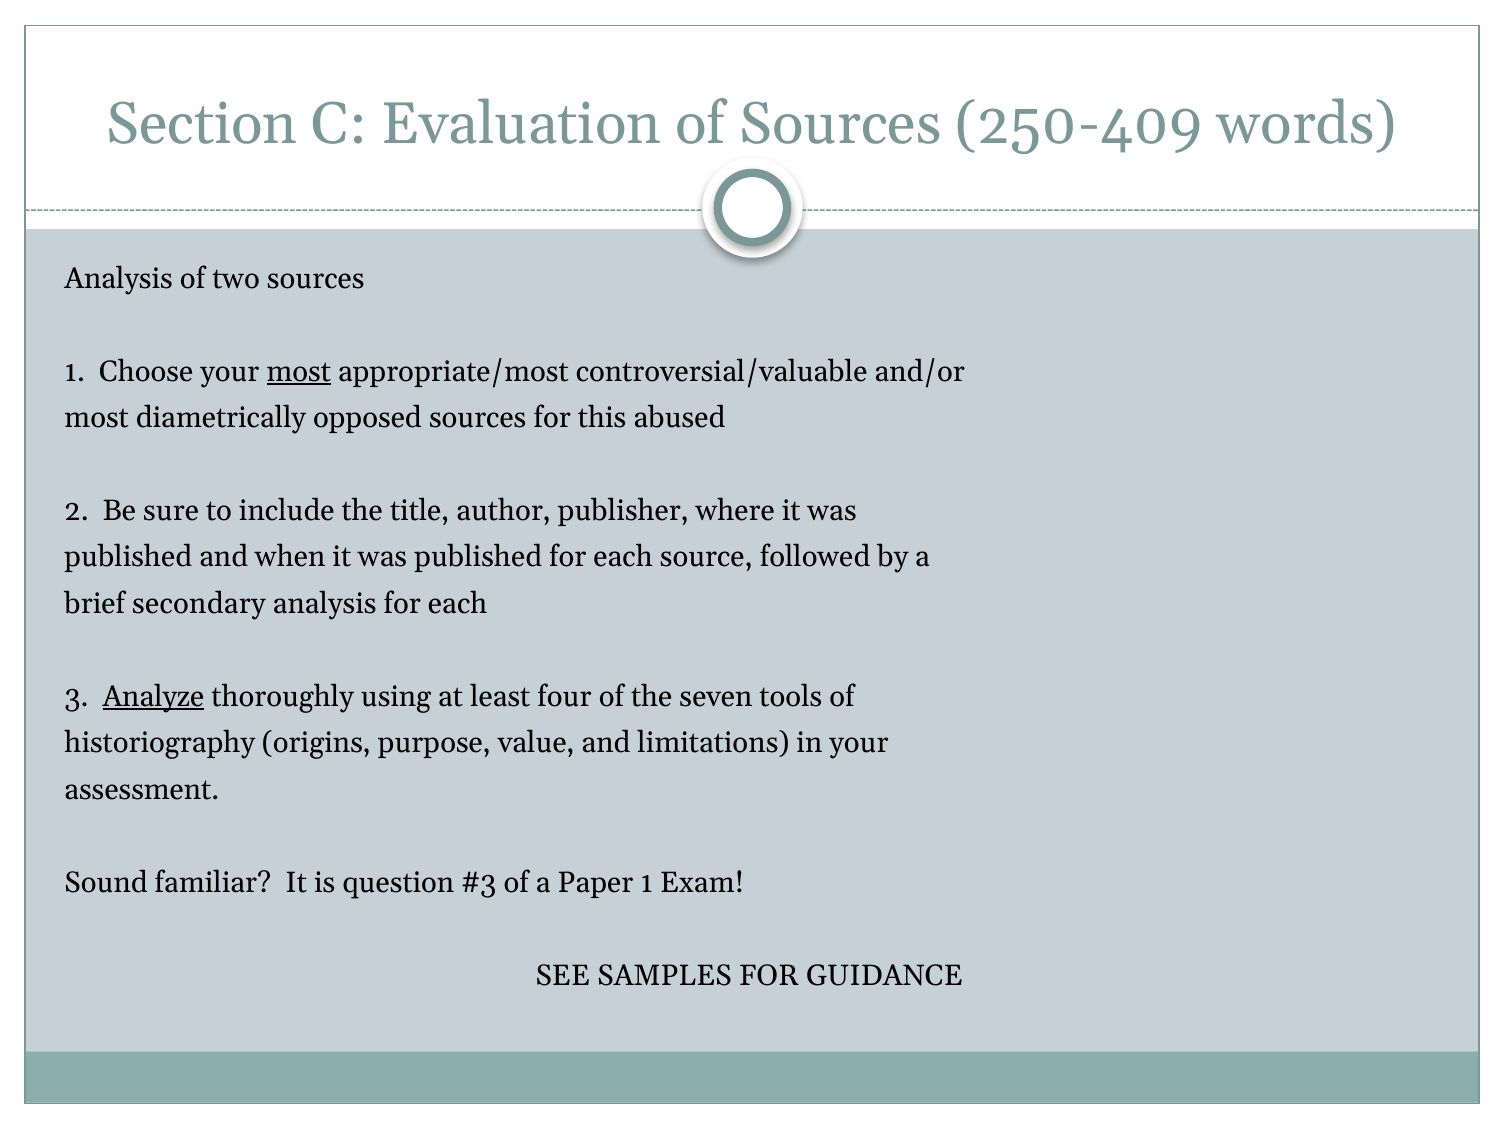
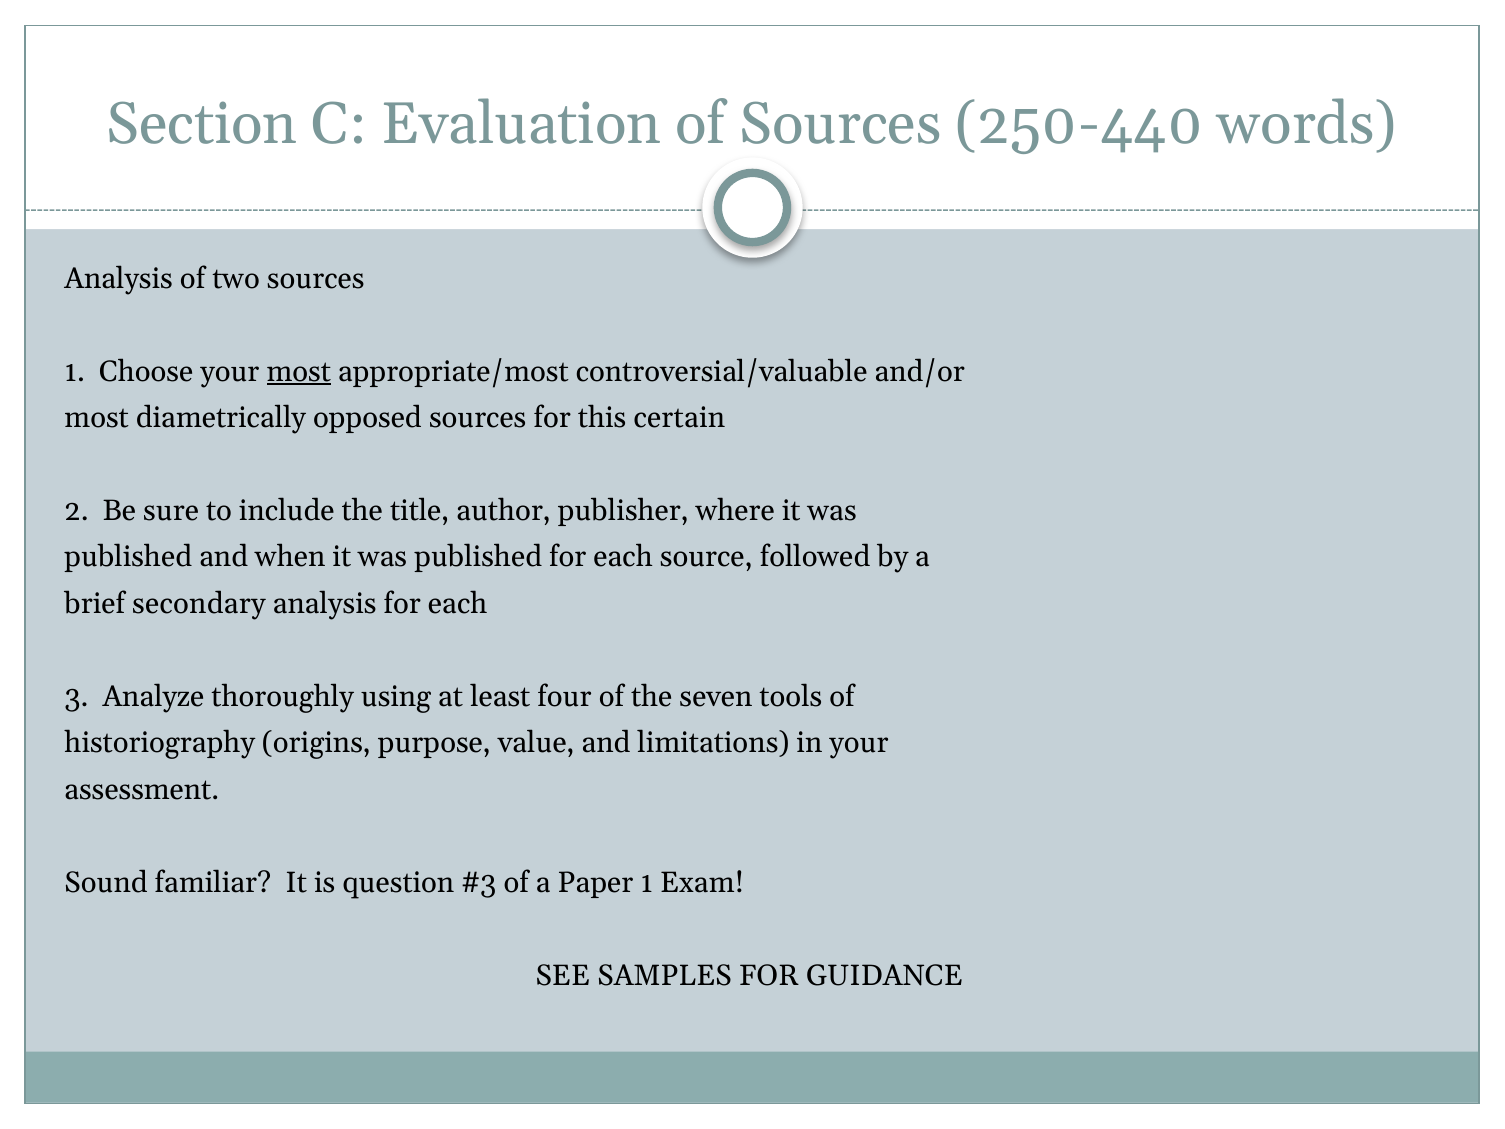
250-409: 250-409 -> 250-440
abused: abused -> certain
Analyze underline: present -> none
